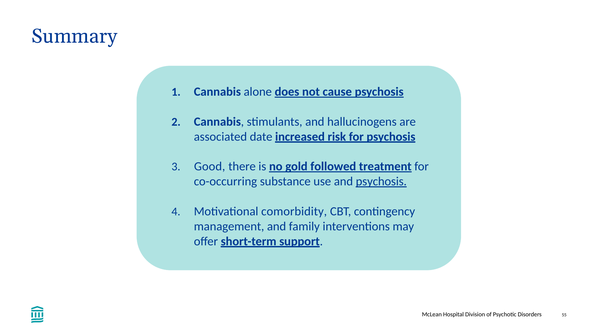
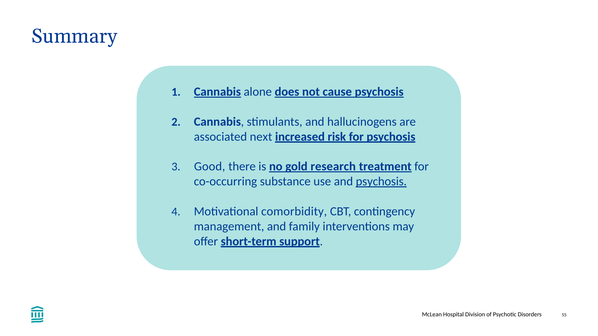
Cannabis at (217, 92) underline: none -> present
date: date -> next
followed: followed -> research
